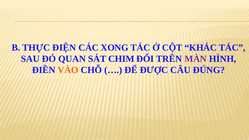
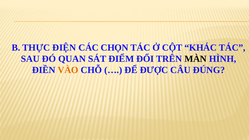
XONG: XONG -> CHỌN
CHIM: CHIM -> ĐIỂM
MÀN colour: purple -> black
